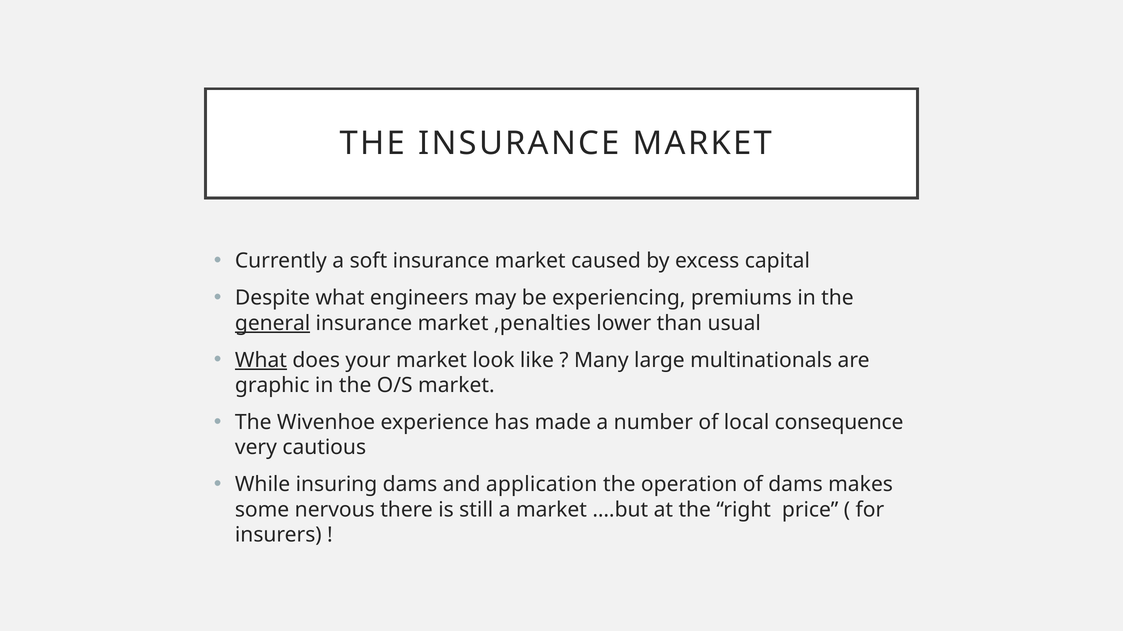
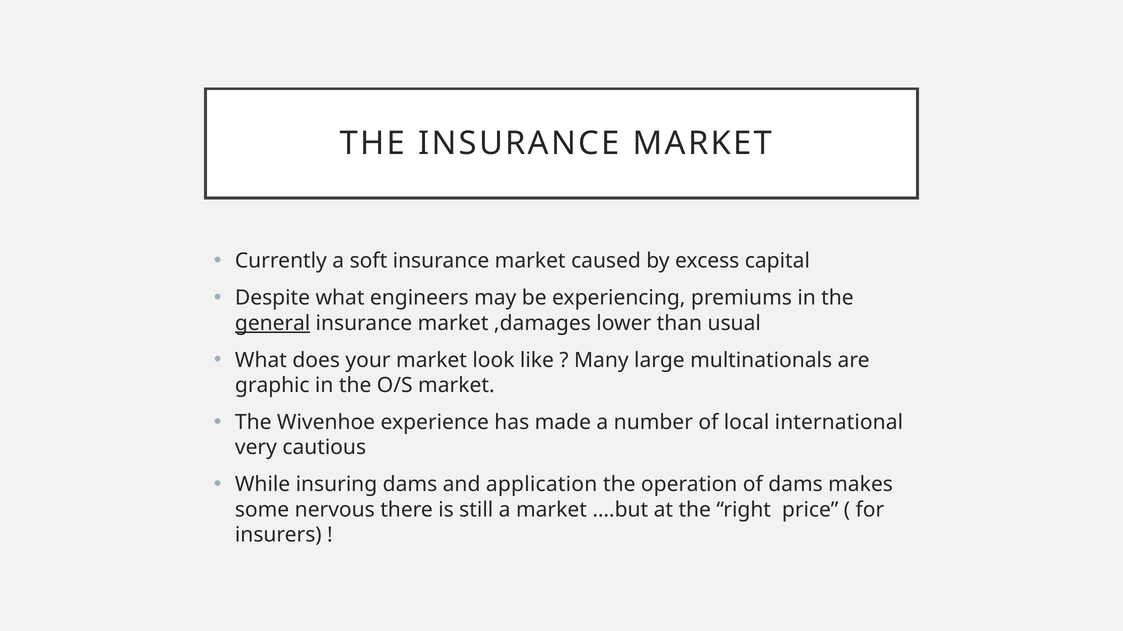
,penalties: ,penalties -> ,damages
What at (261, 361) underline: present -> none
consequence: consequence -> international
